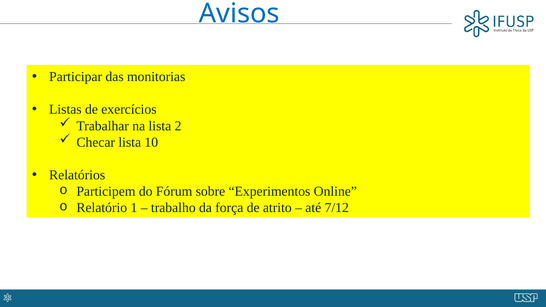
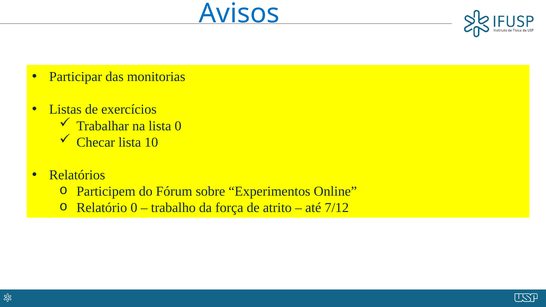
lista 2: 2 -> 0
Relatório 1: 1 -> 0
